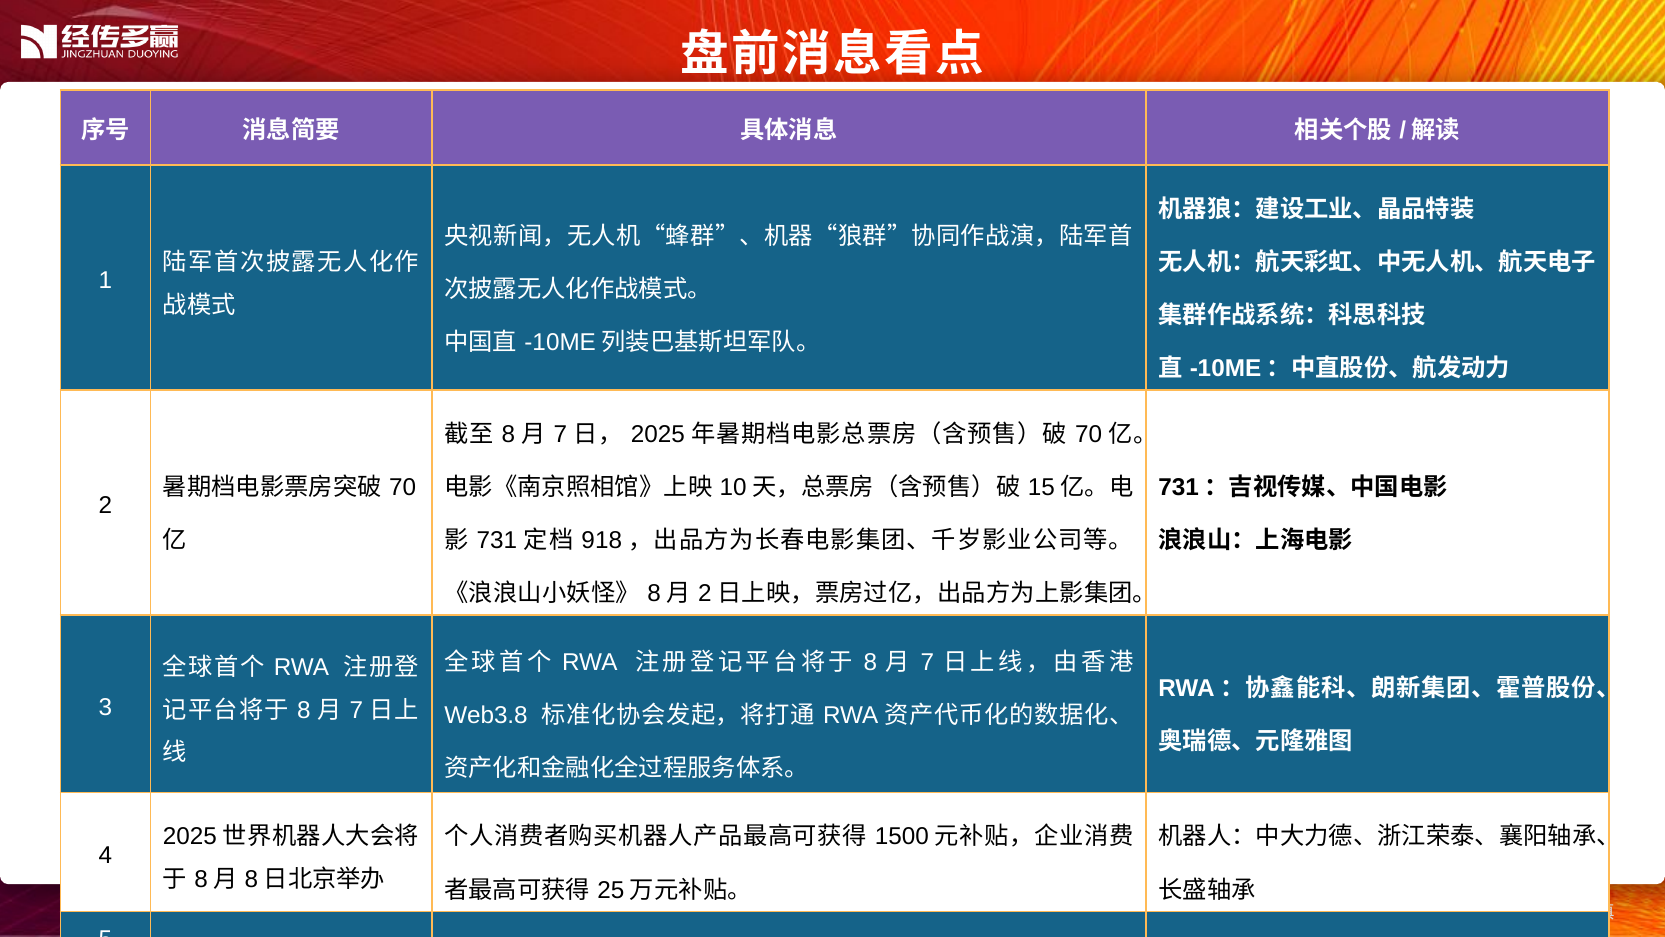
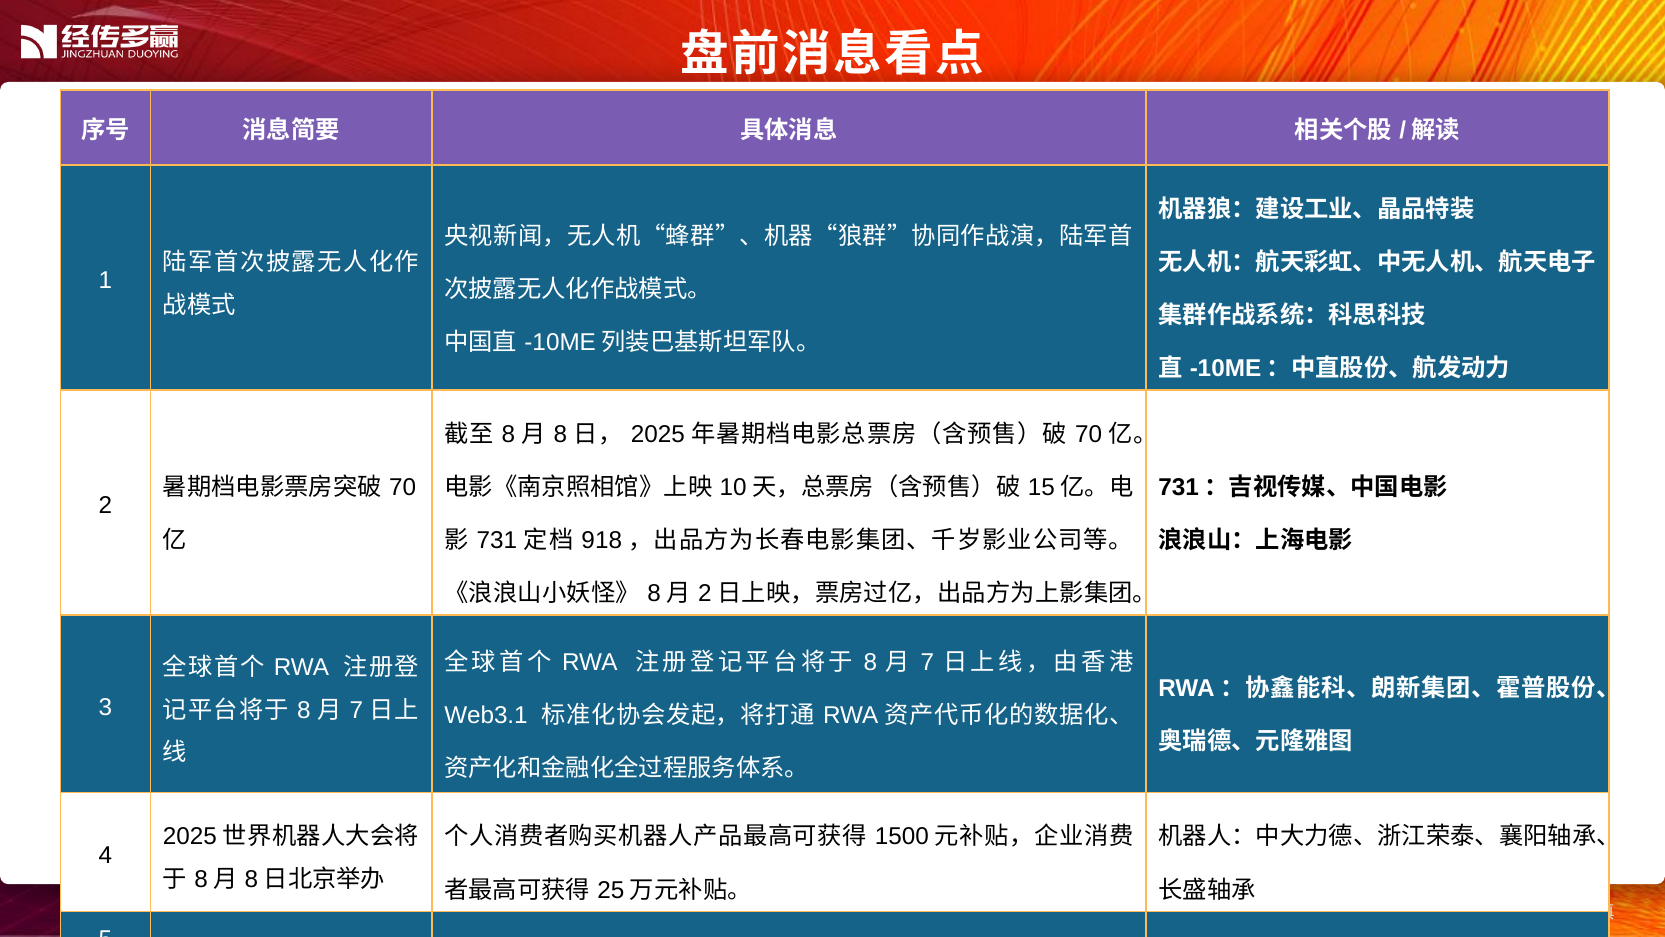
7 at (560, 434): 7 -> 8
Web3.8: Web3.8 -> Web3.1
